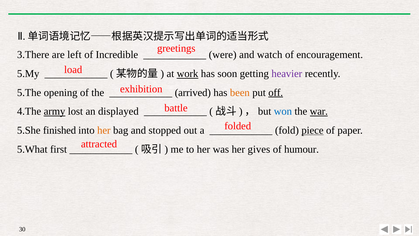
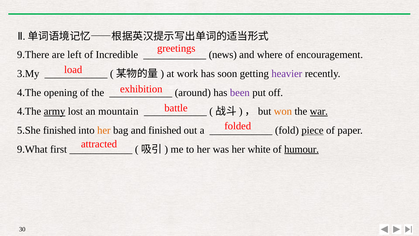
3.There: 3.There -> 9.There
were: were -> news
watch: watch -> where
5.My: 5.My -> 3.My
work underline: present -> none
5.The at (29, 92): 5.The -> 4.The
arrived: arrived -> around
been colour: orange -> purple
off underline: present -> none
displayed: displayed -> mountain
won colour: blue -> orange
and stopped: stopped -> finished
5.What: 5.What -> 9.What
gives: gives -> white
humour underline: none -> present
